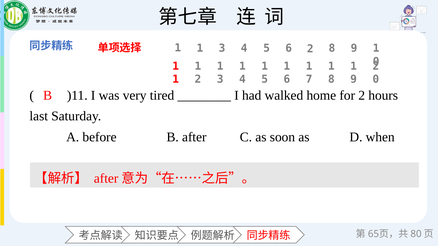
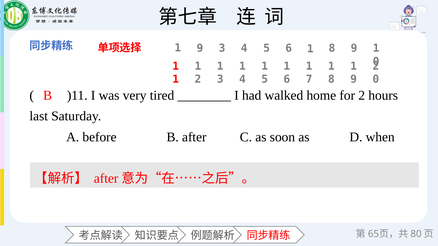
1 at (200, 48): 1 -> 9
5 6 2: 2 -> 1
